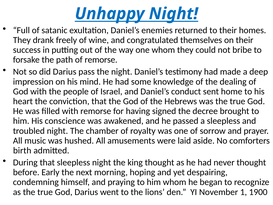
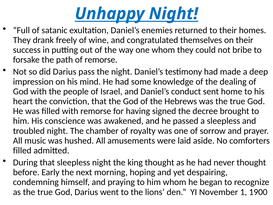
birth at (22, 150): birth -> filled
